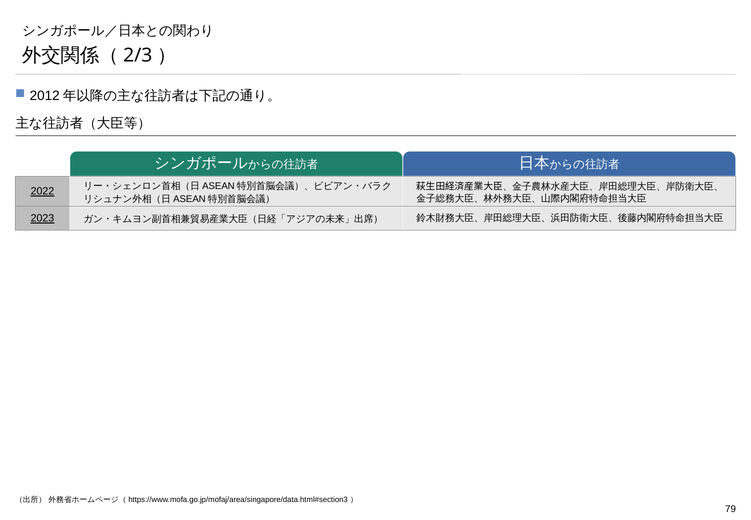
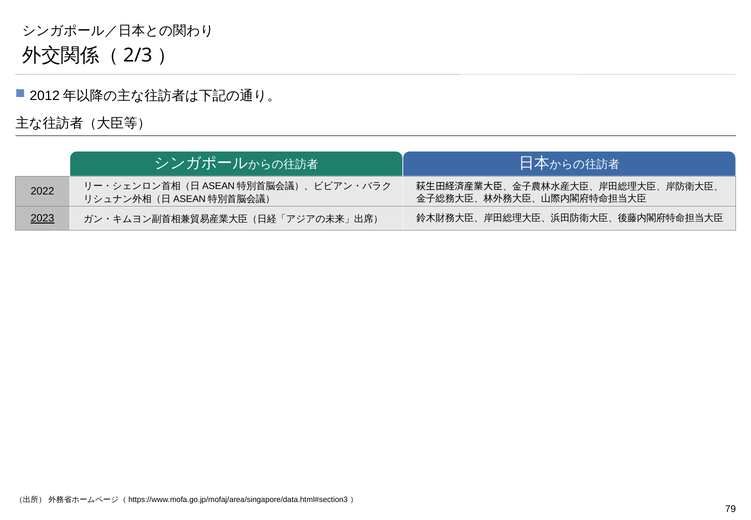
2022 underline: present -> none
